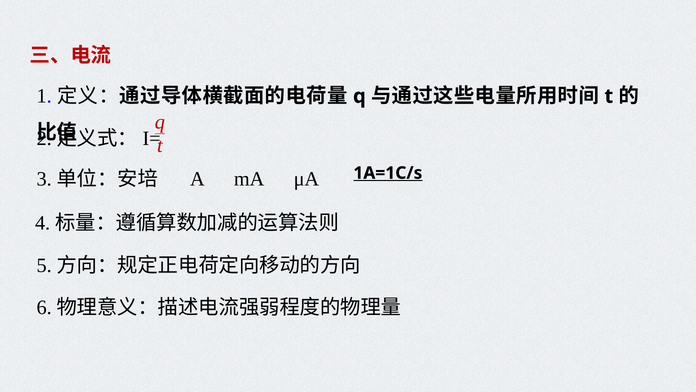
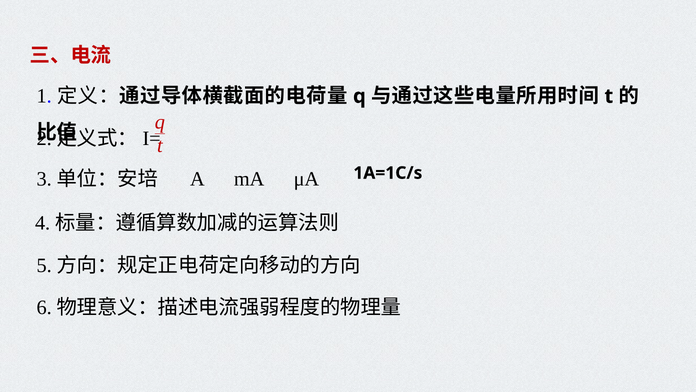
1A=1C/s underline: present -> none
